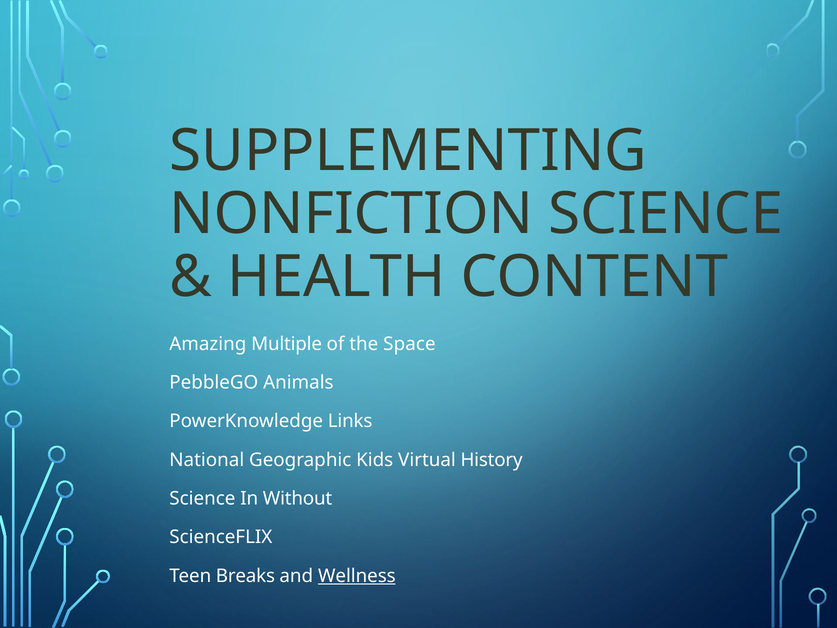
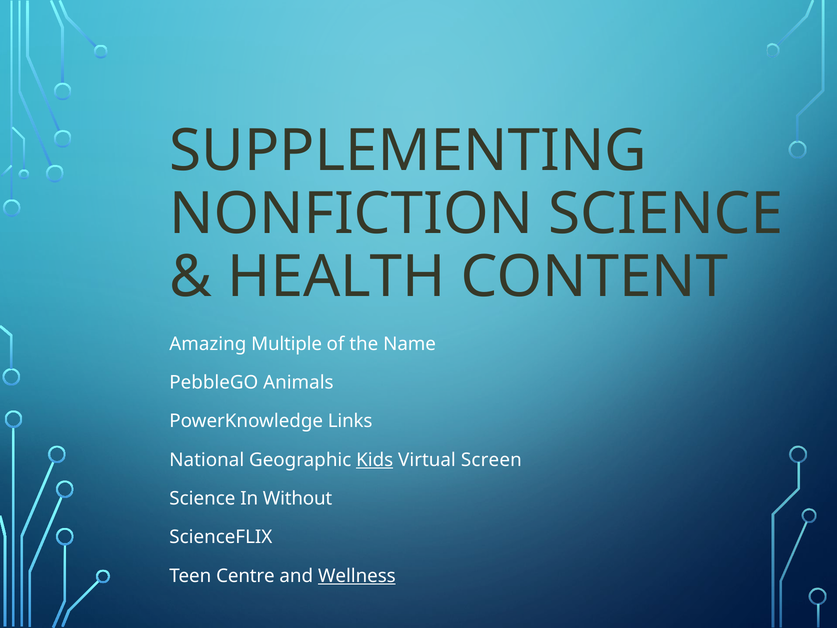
Space: Space -> Name
Kids underline: none -> present
History: History -> Screen
Breaks: Breaks -> Centre
